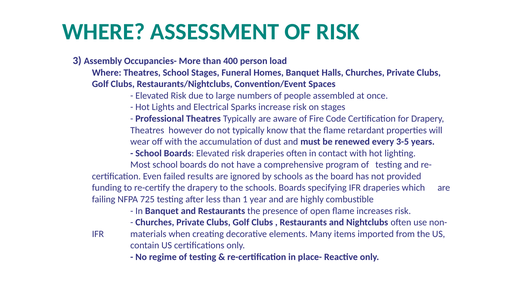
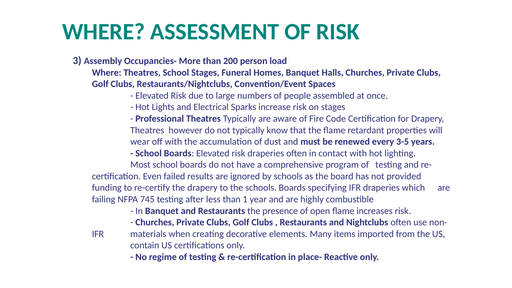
400: 400 -> 200
725: 725 -> 745
